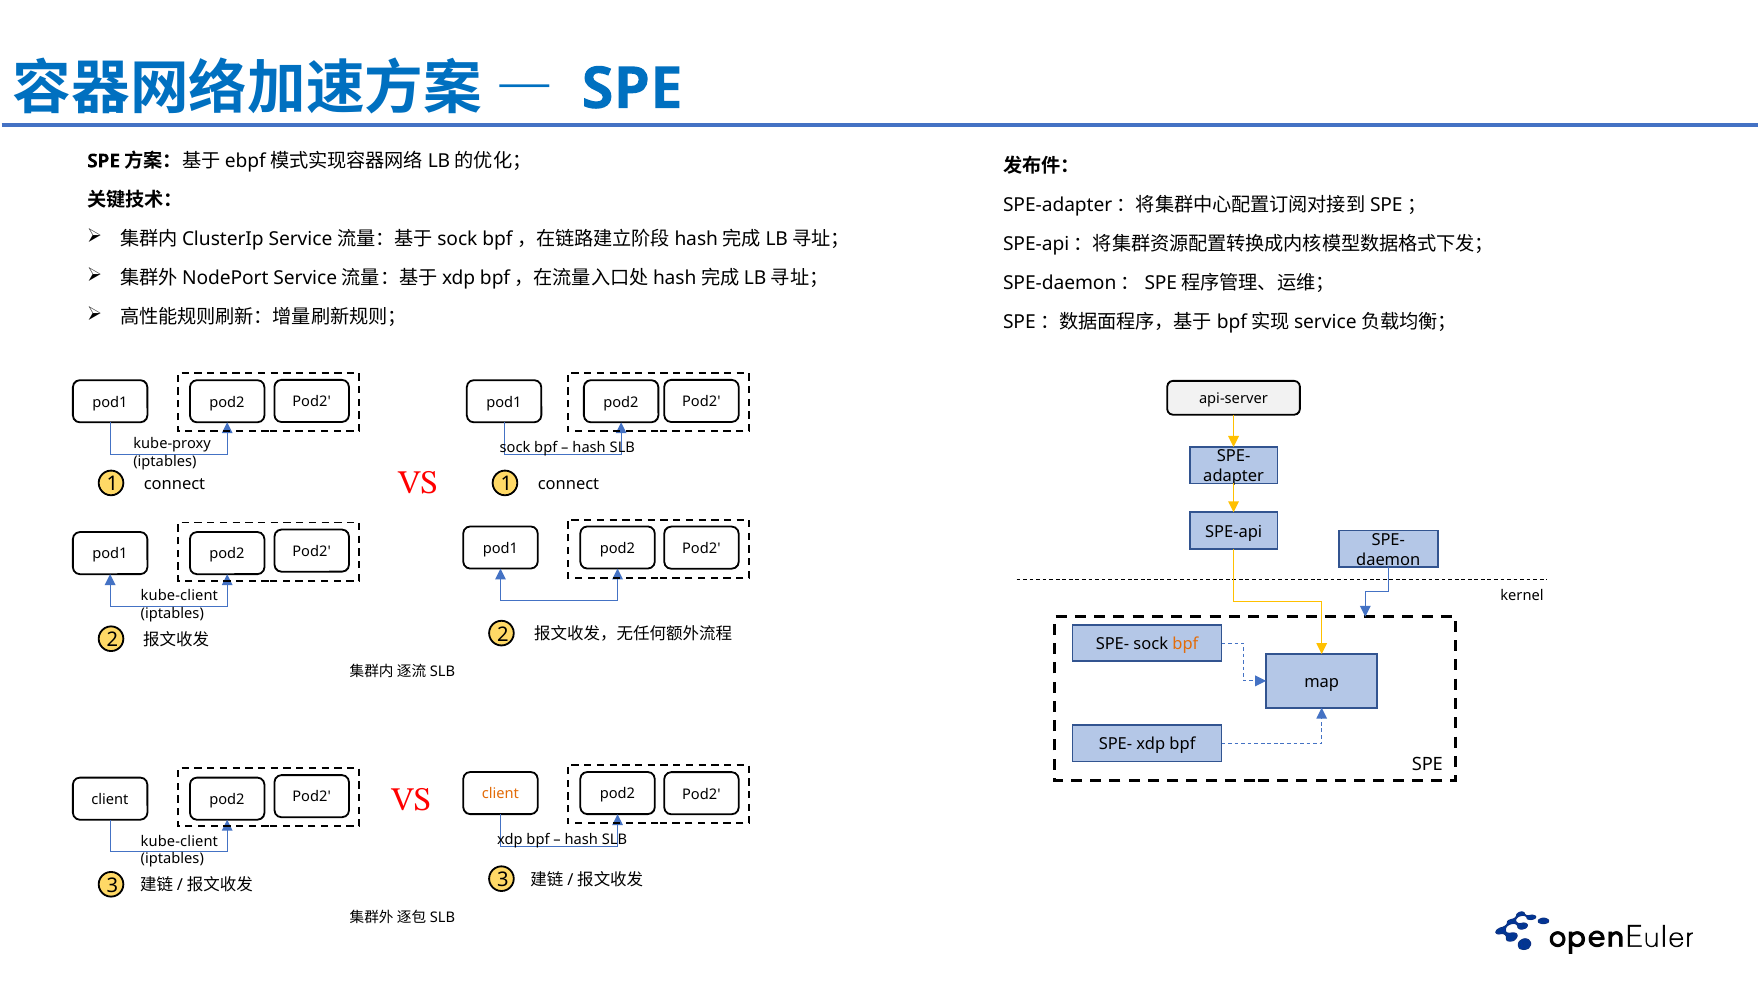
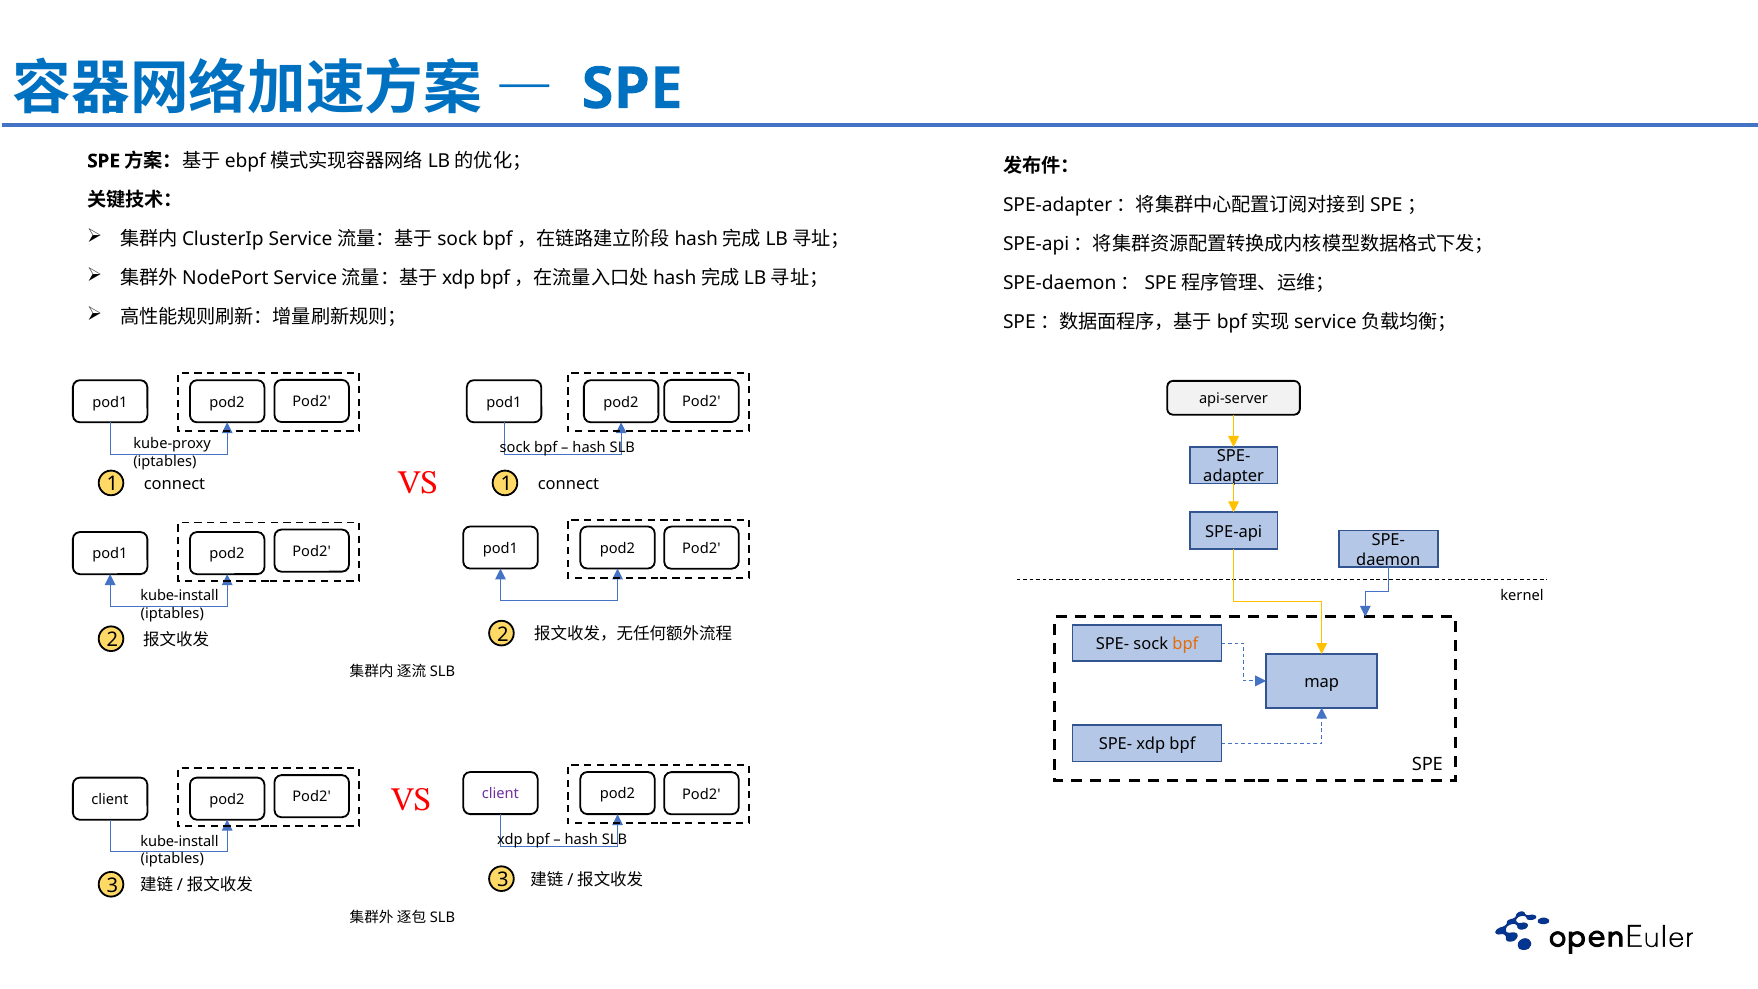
kube-client at (179, 596): kube-client -> kube-install
client at (500, 794) colour: orange -> purple
kube-client at (179, 841): kube-client -> kube-install
